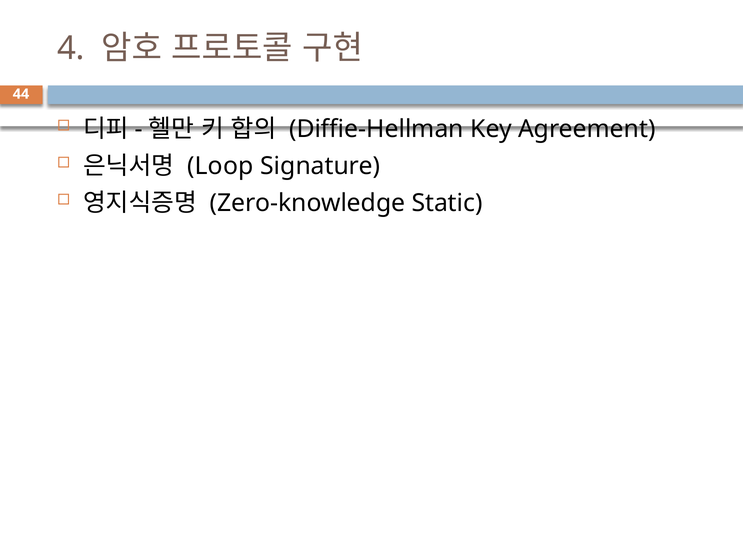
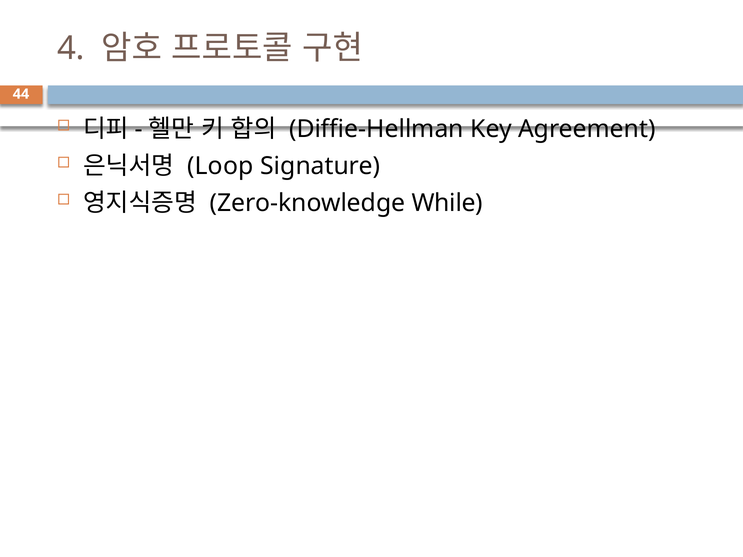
Static: Static -> While
